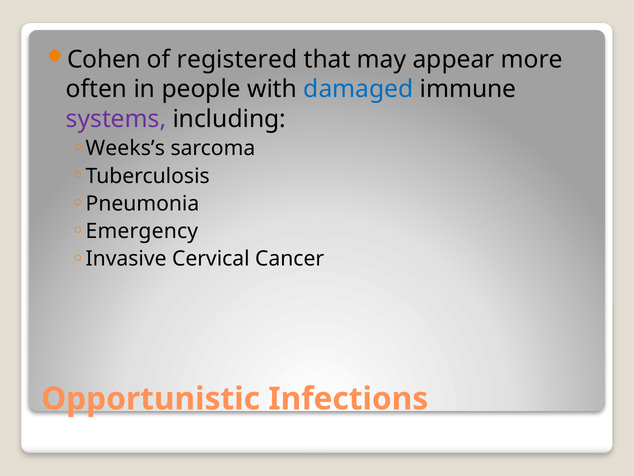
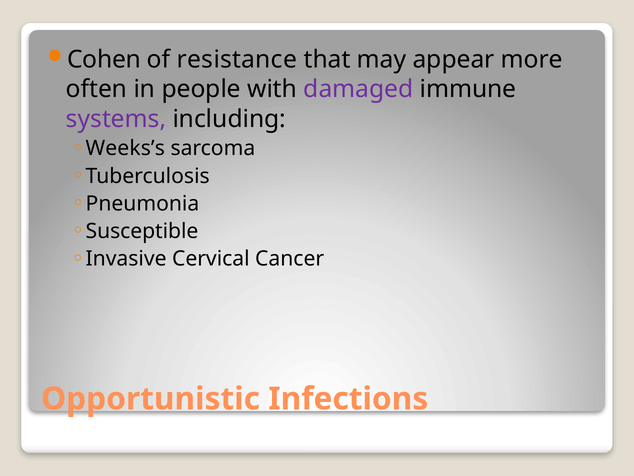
registered: registered -> resistance
damaged colour: blue -> purple
Emergency: Emergency -> Susceptible
